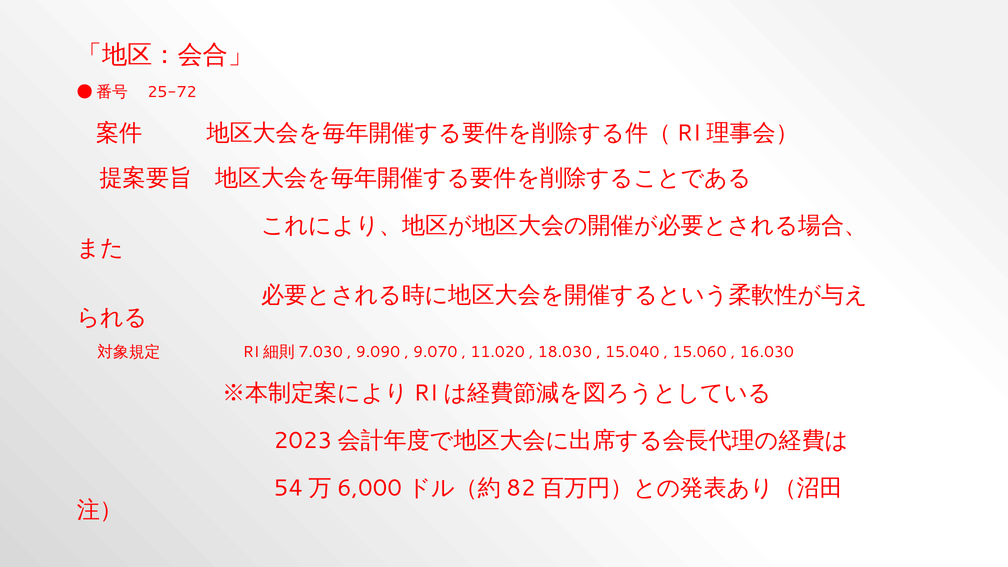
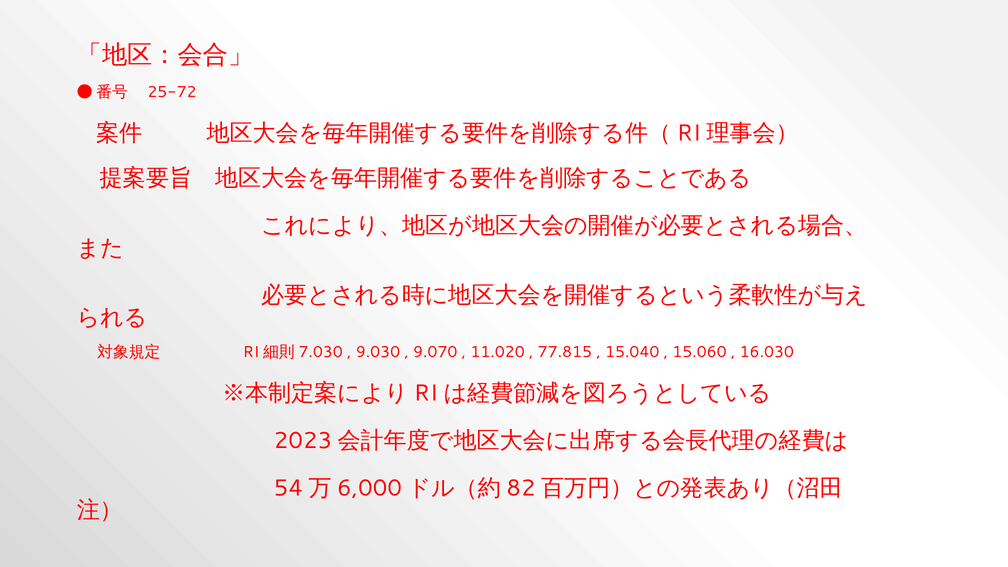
9.090: 9.090 -> 9.030
18.030: 18.030 -> 77.815
